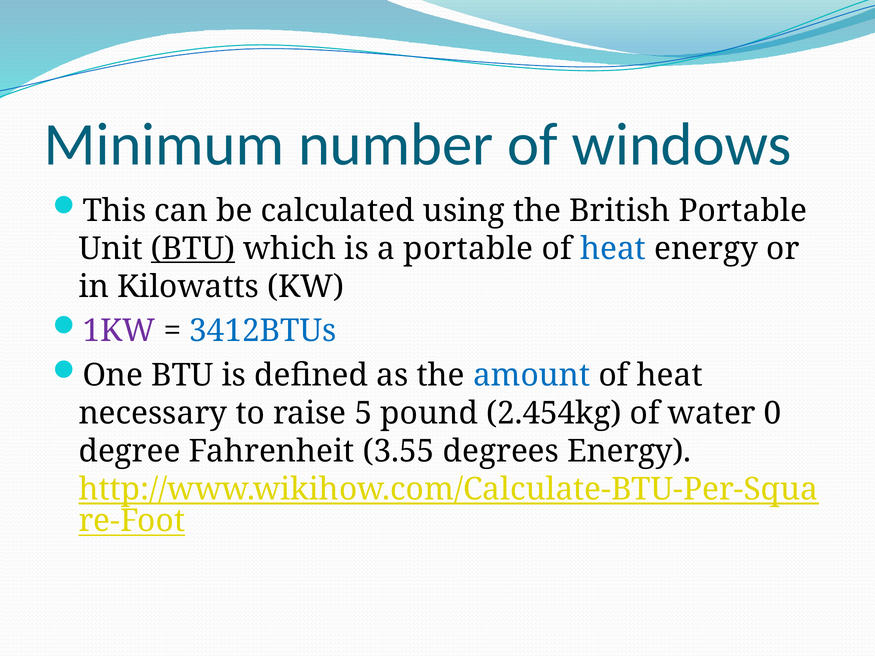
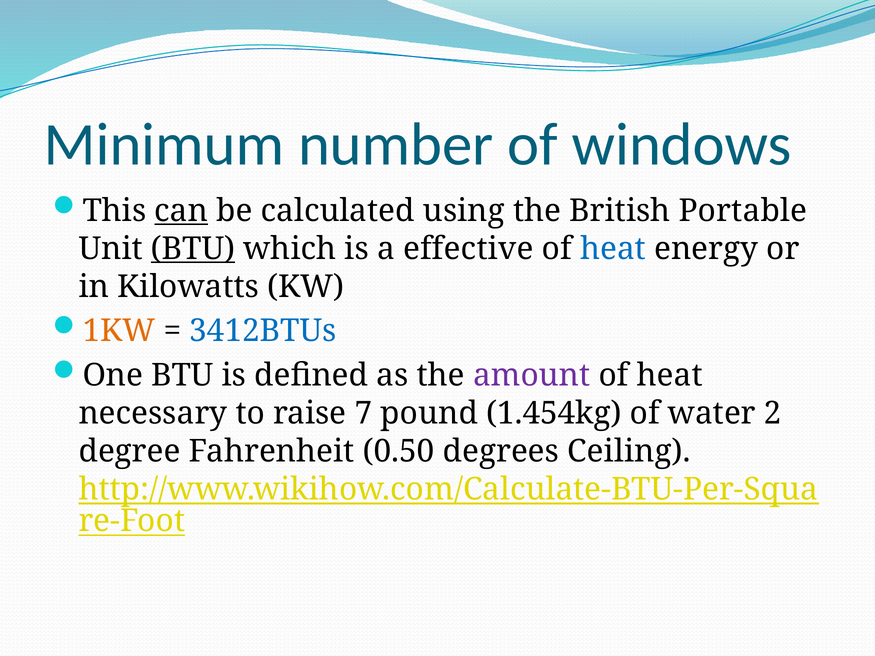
can underline: none -> present
a portable: portable -> effective
1KW colour: purple -> orange
amount colour: blue -> purple
5: 5 -> 7
2.454kg: 2.454kg -> 1.454kg
0: 0 -> 2
3.55: 3.55 -> 0.50
degrees Energy: Energy -> Ceiling
